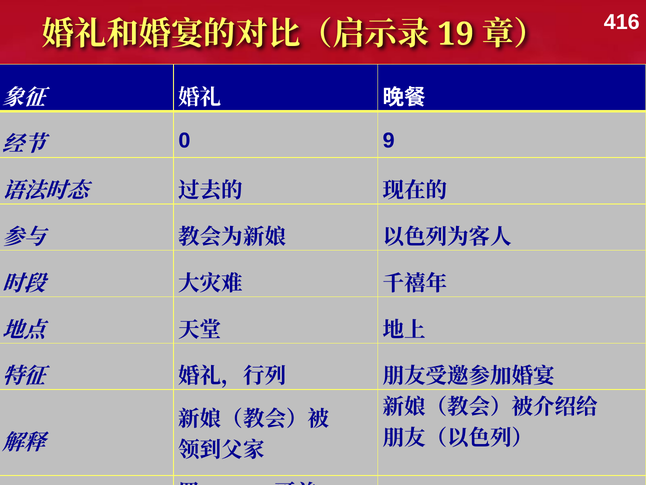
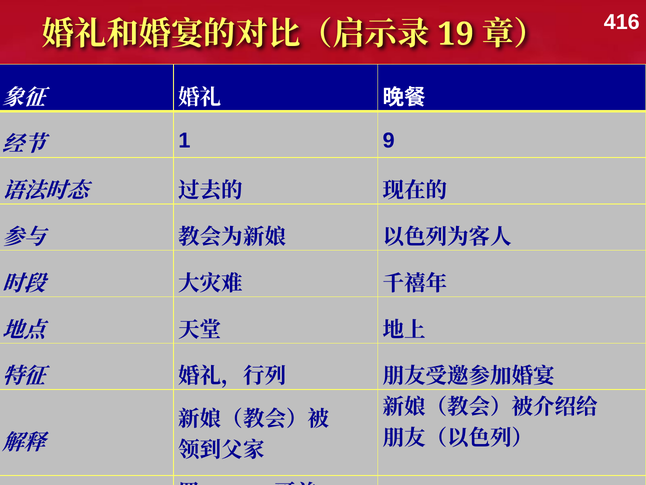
0: 0 -> 1
